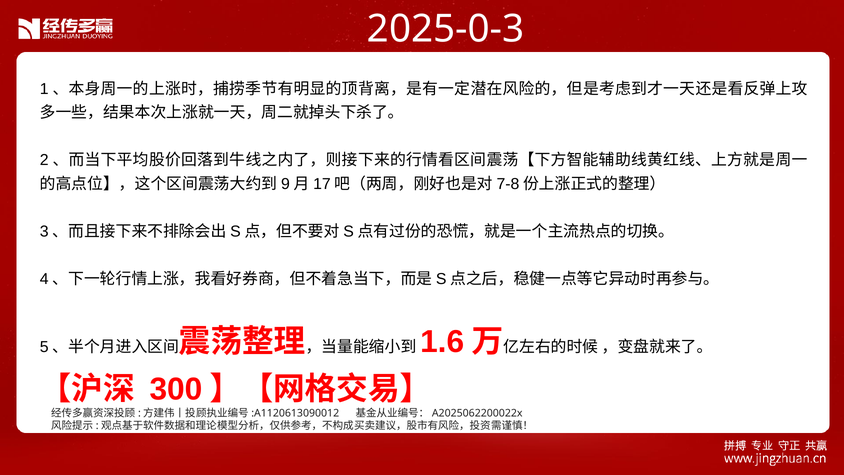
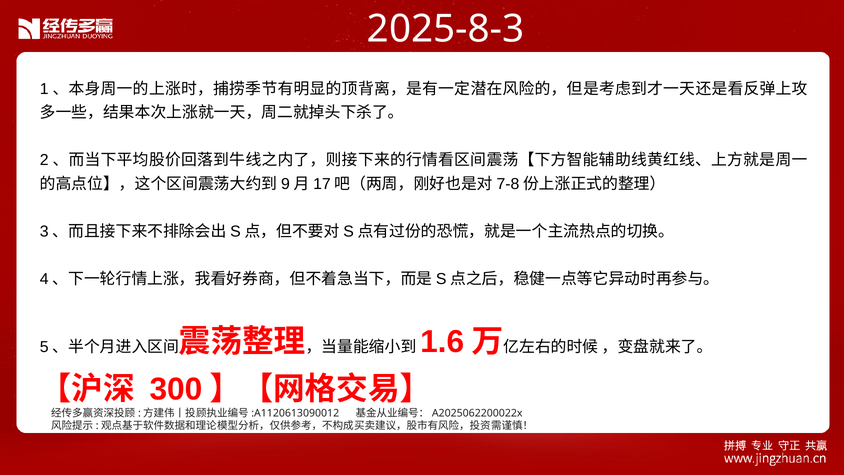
2025-0-3: 2025-0-3 -> 2025-8-3
